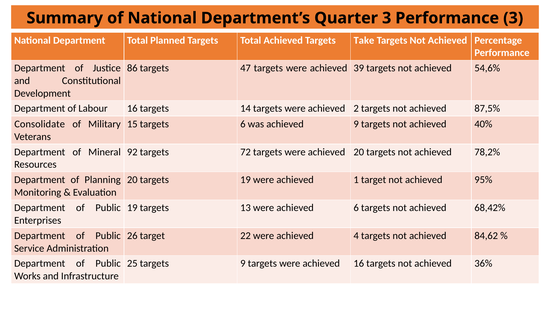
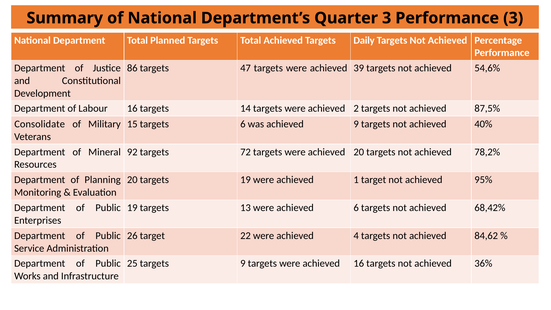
Take: Take -> Daily
